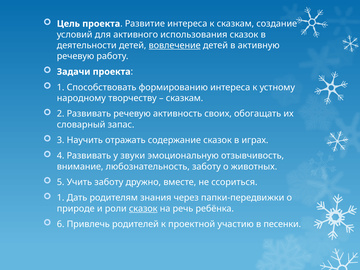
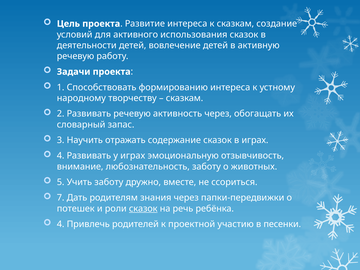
вовлечение underline: present -> none
активность своих: своих -> через
у звуки: звуки -> играх
1 at (61, 198): 1 -> 7
природе: природе -> потешек
6 at (61, 224): 6 -> 4
